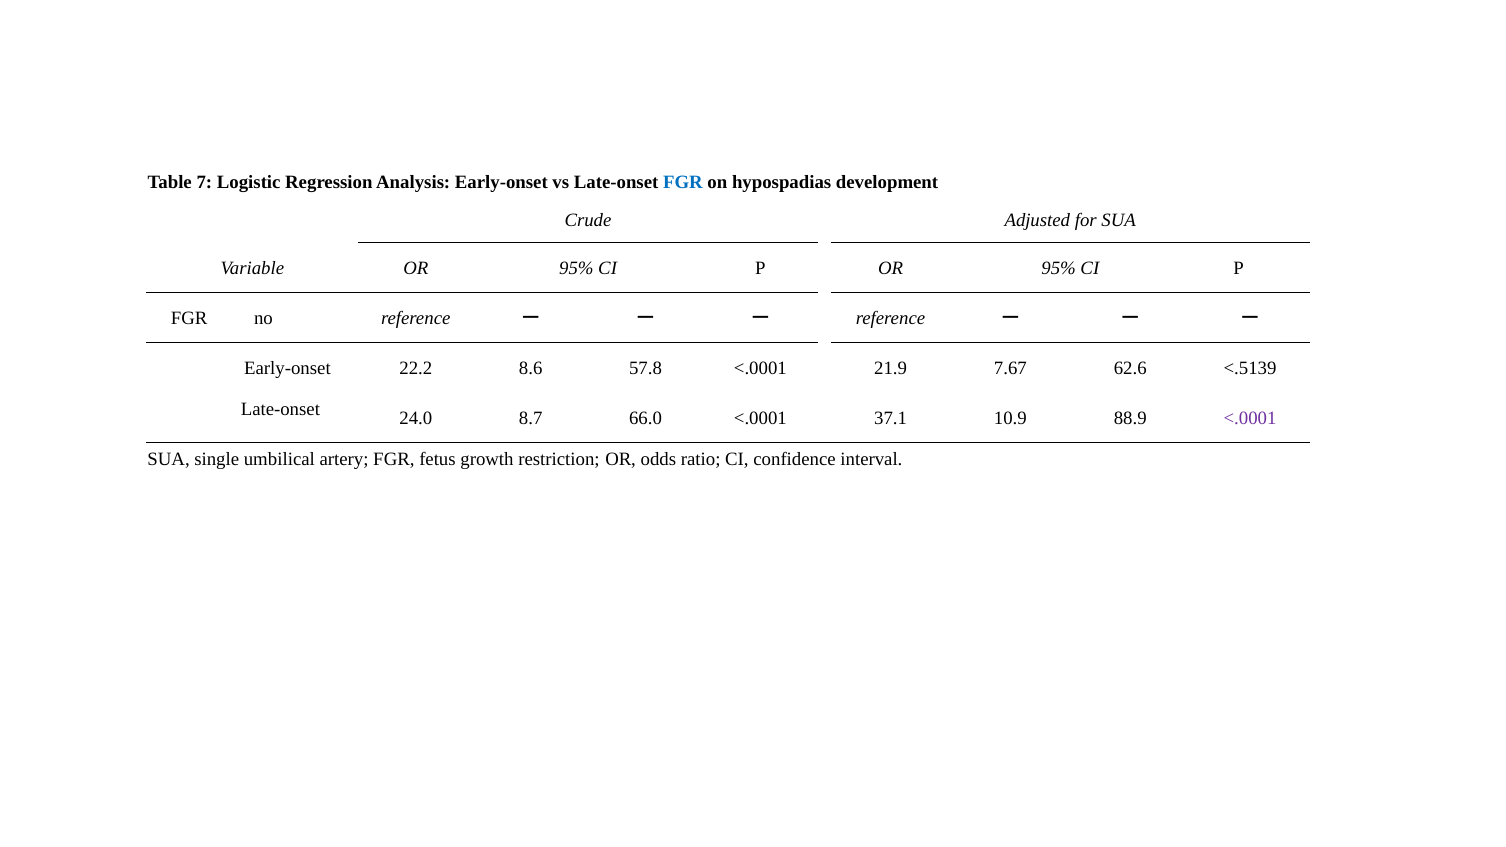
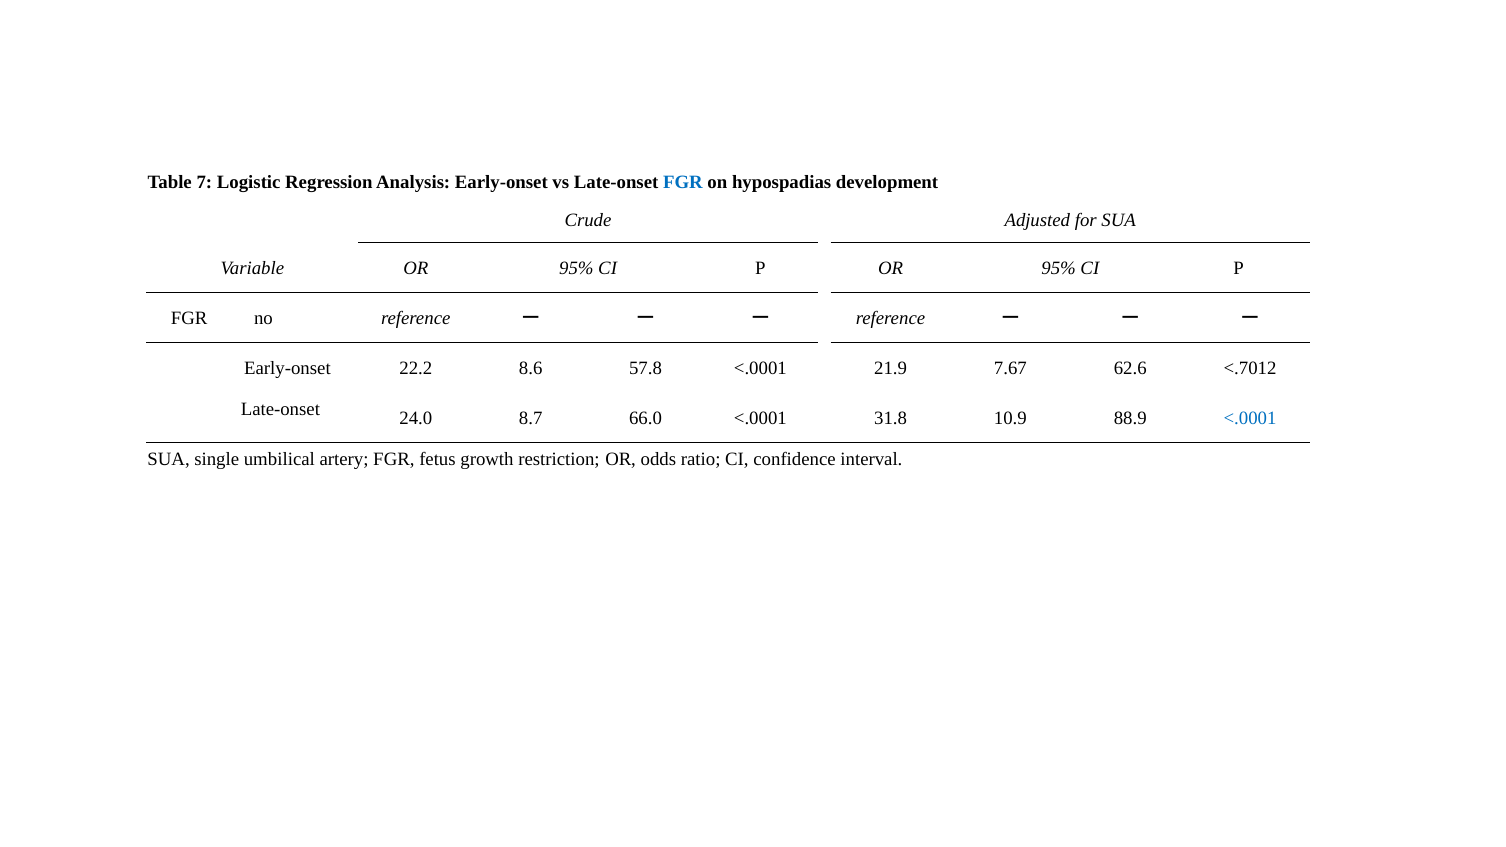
<.5139: <.5139 -> <.7012
37.1: 37.1 -> 31.8
<.0001 at (1250, 418) colour: purple -> blue
